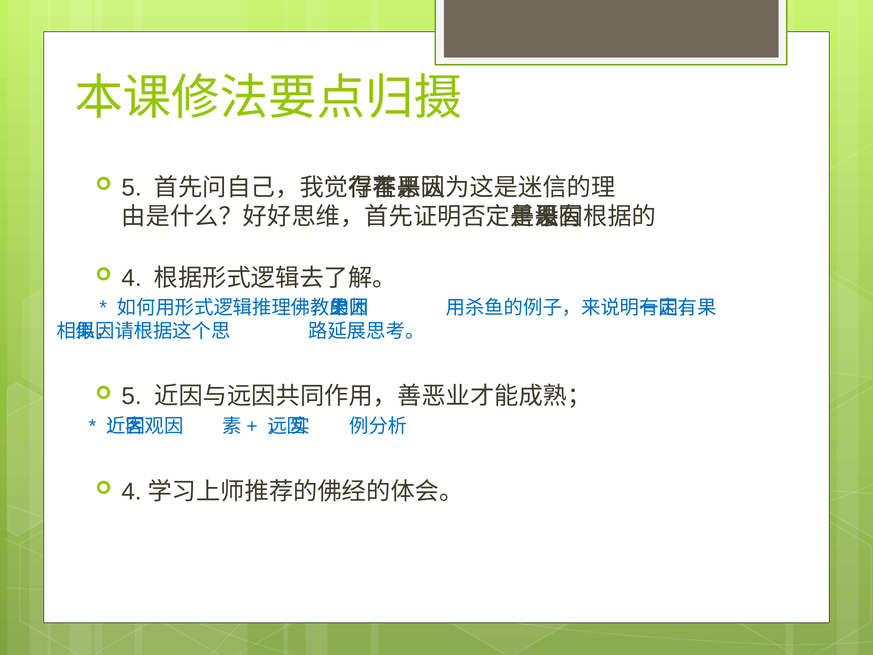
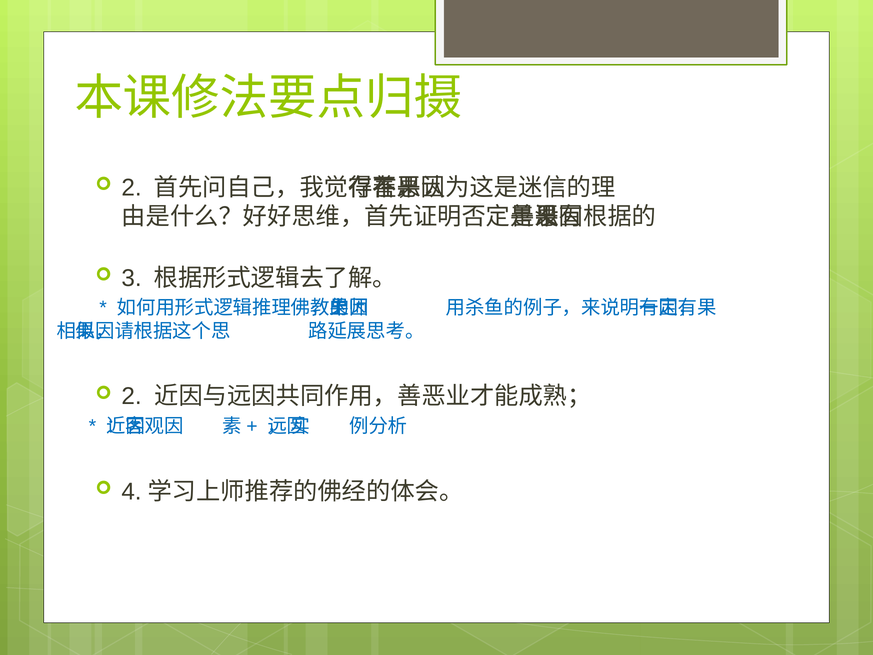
5 at (132, 188): 5 -> 2
4: 4 -> 3
5 at (132, 396): 5 -> 2
